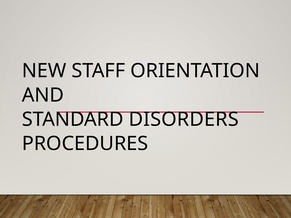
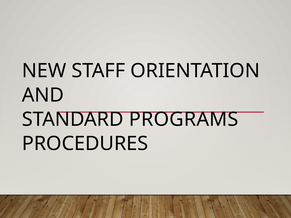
DISORDERS: DISORDERS -> PROGRAMS
